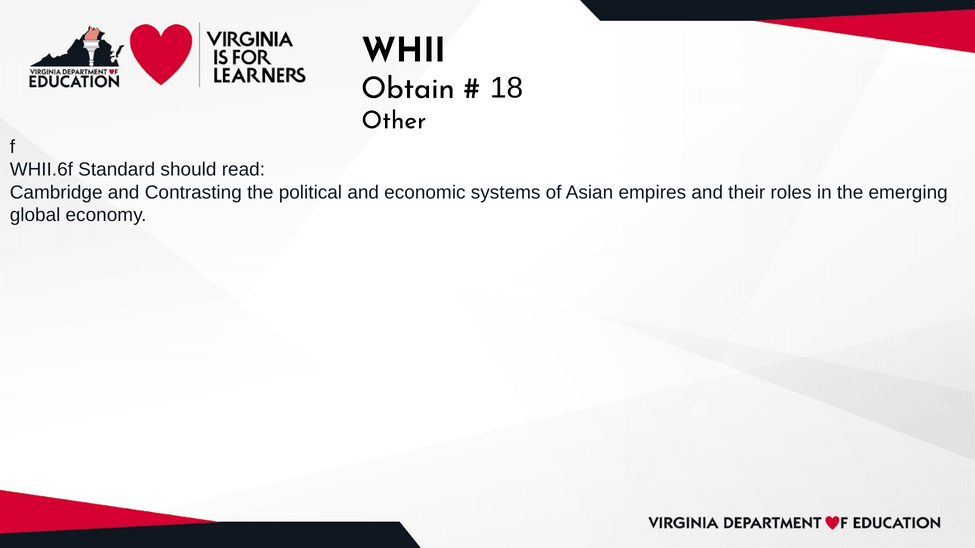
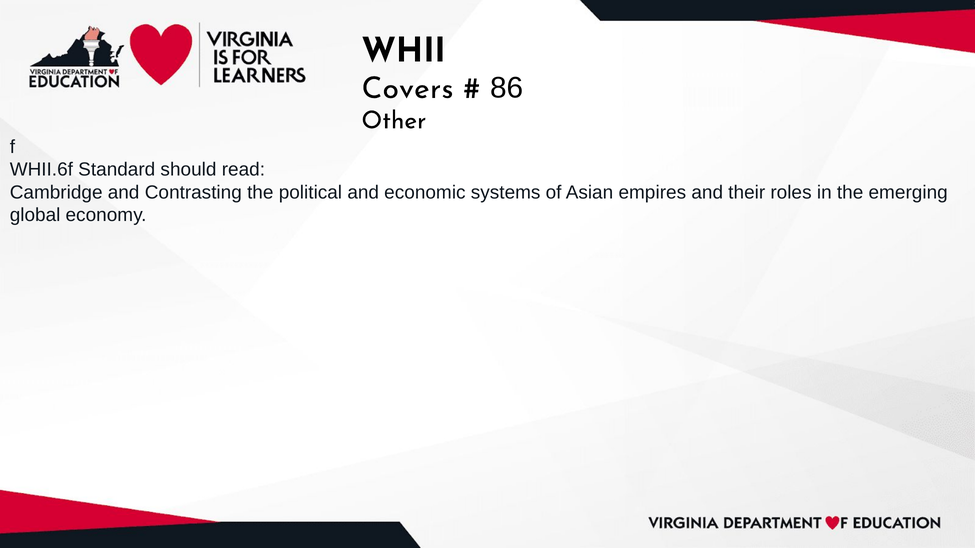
Obtain: Obtain -> Covers
18: 18 -> 86
